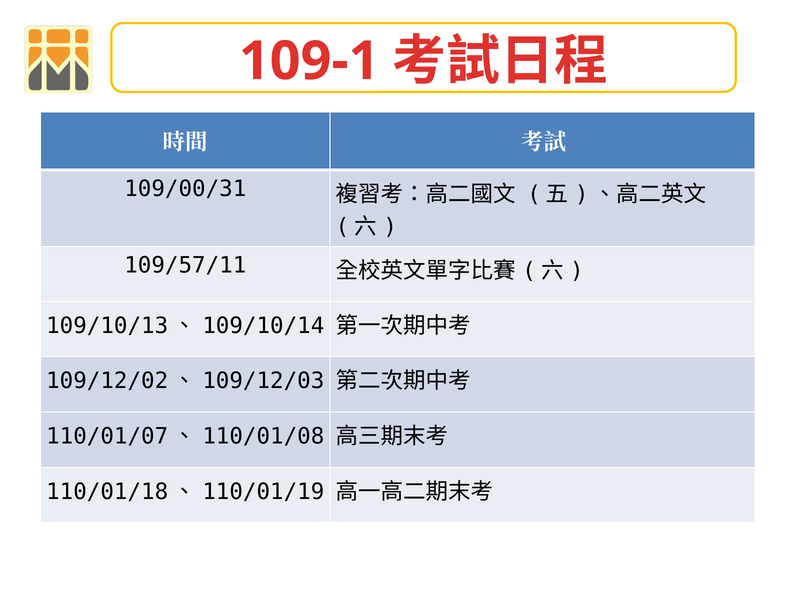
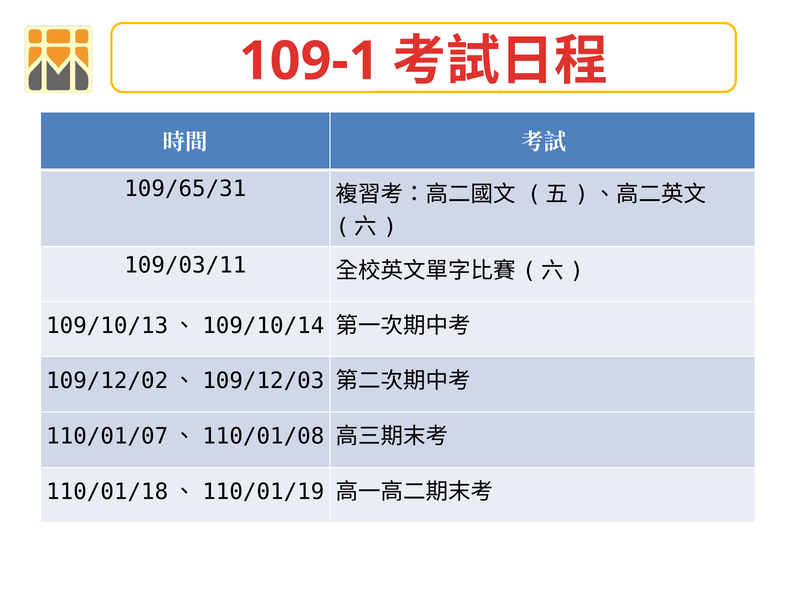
109/00/31: 109/00/31 -> 109/65/31
109/57/11: 109/57/11 -> 109/03/11
